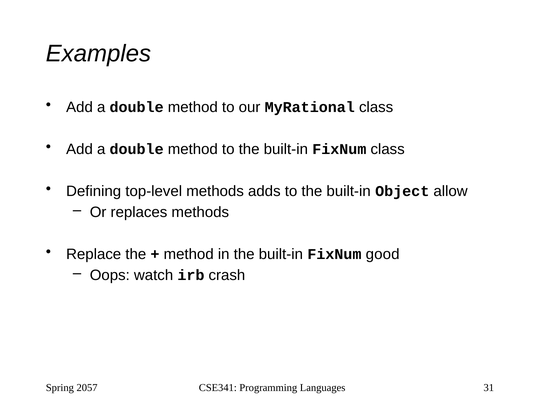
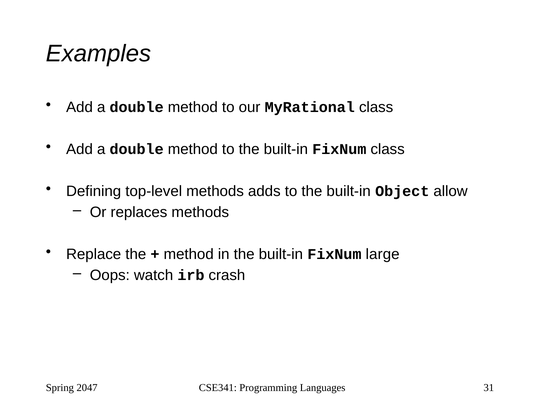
good: good -> large
2057: 2057 -> 2047
